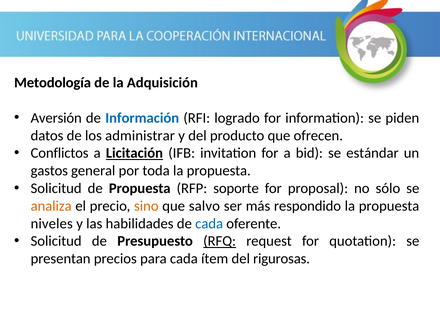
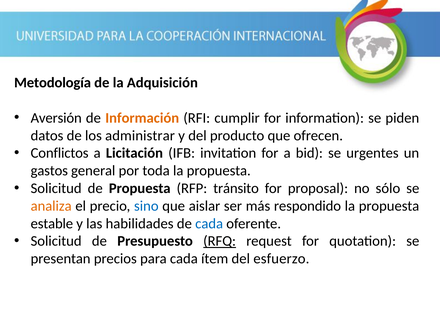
Información colour: blue -> orange
logrado: logrado -> cumplir
Licitación underline: present -> none
estándar: estándar -> urgentes
soporte: soporte -> tránsito
sino colour: orange -> blue
salvo: salvo -> aislar
niveles: niveles -> estable
rigurosas: rigurosas -> esfuerzo
